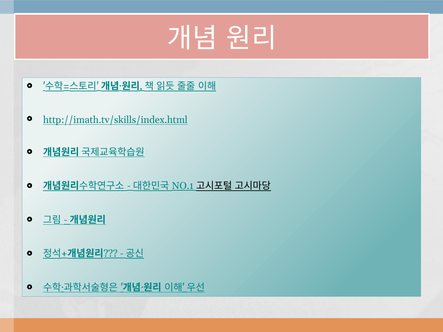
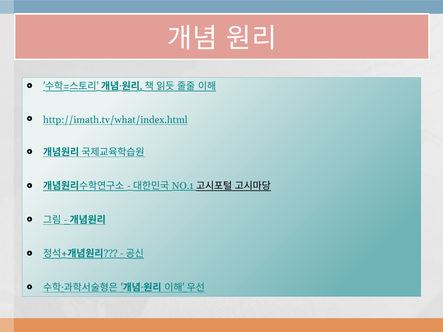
http://imath.tv/skills/index.html: http://imath.tv/skills/index.html -> http://imath.tv/what/index.html
